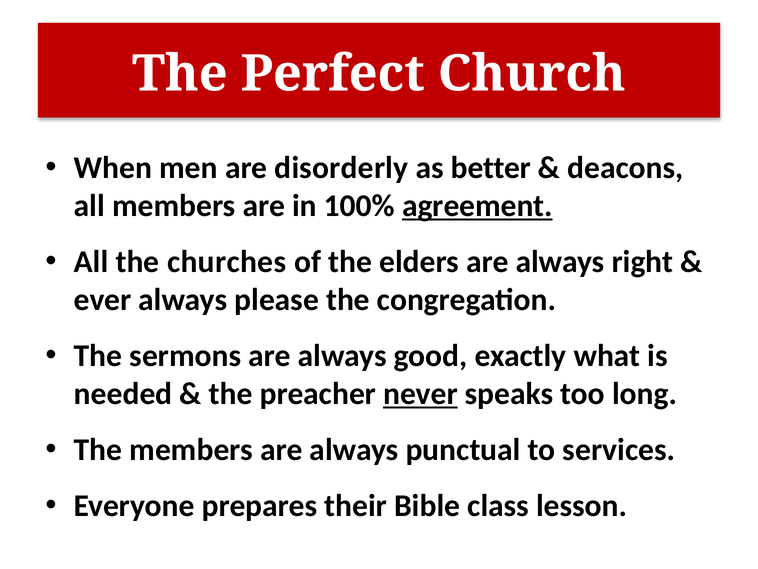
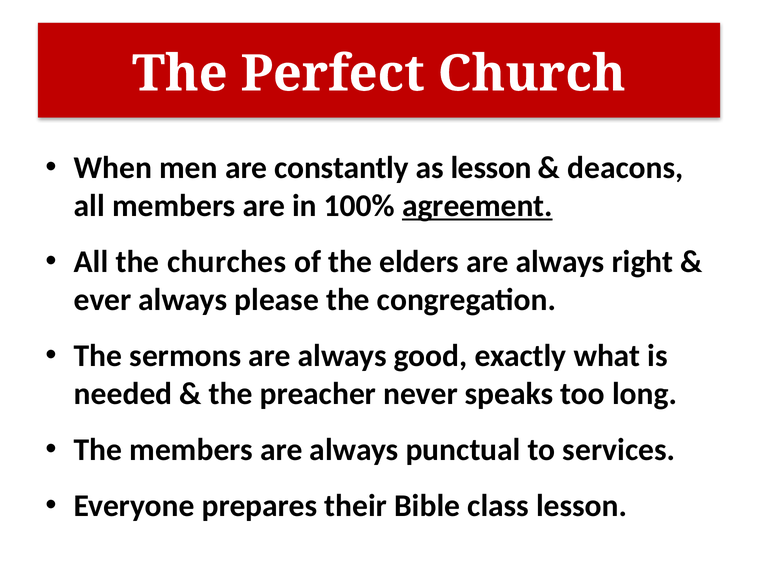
disorderly: disorderly -> constantly
as better: better -> lesson
never underline: present -> none
